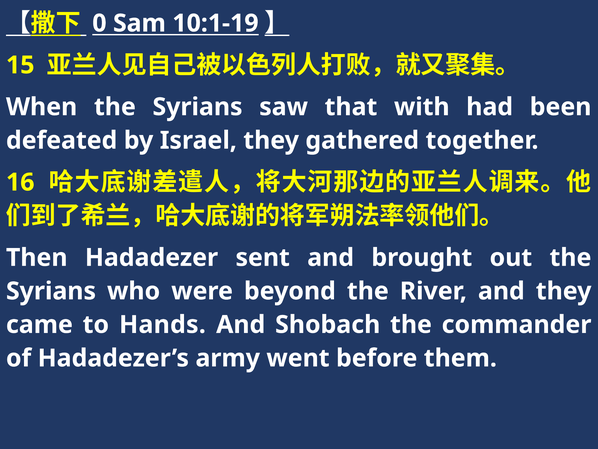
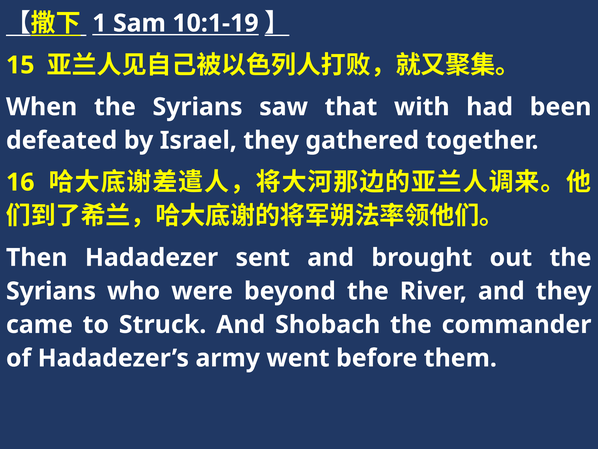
0: 0 -> 1
Hands: Hands -> Struck
